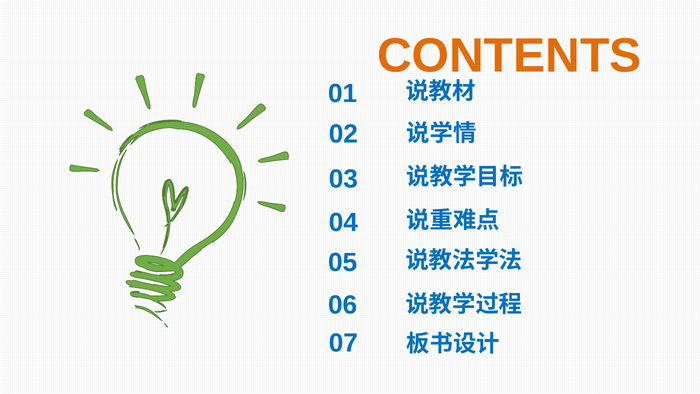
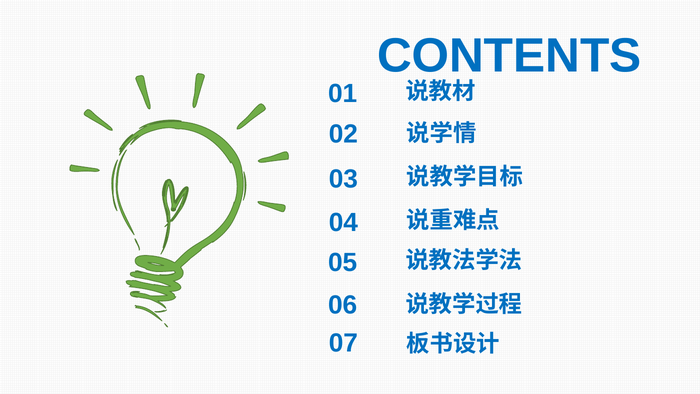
CONTENTS colour: orange -> blue
